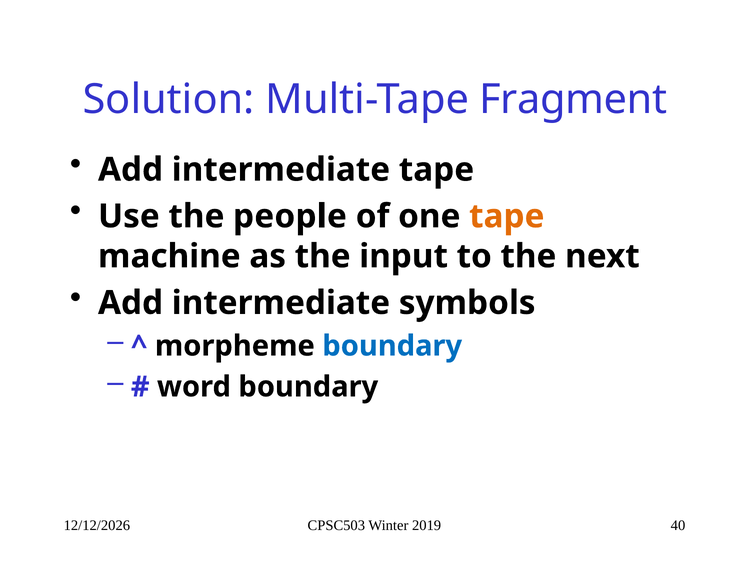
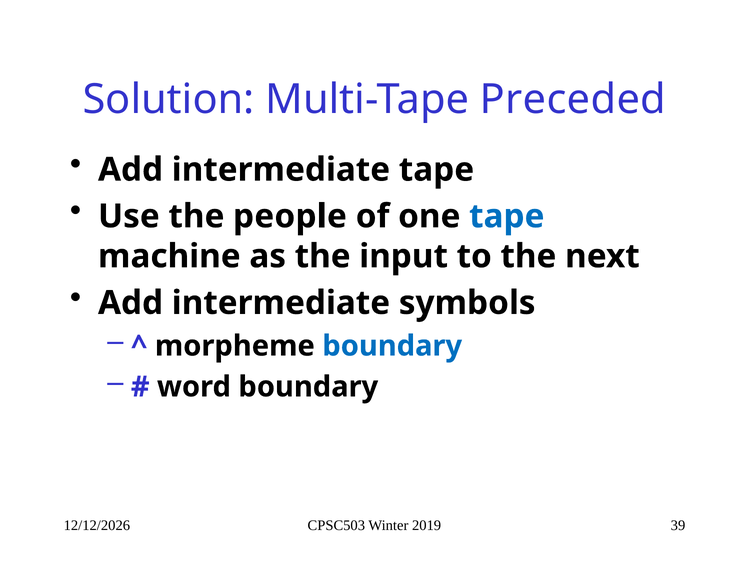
Fragment: Fragment -> Preceded
tape at (507, 216) colour: orange -> blue
40: 40 -> 39
